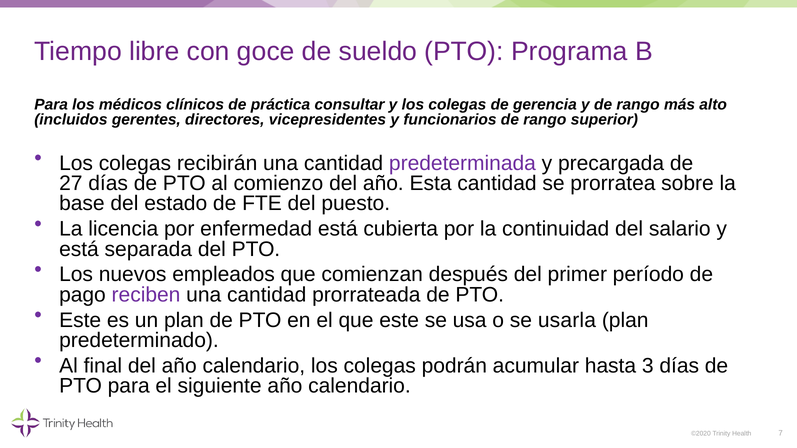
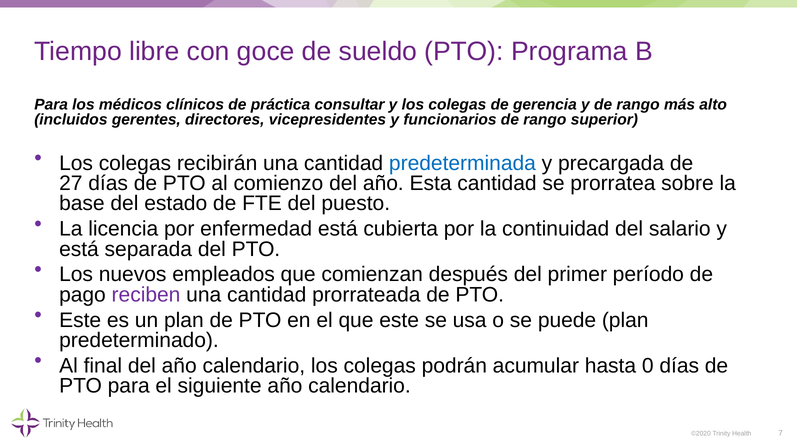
predeterminada colour: purple -> blue
usarla: usarla -> puede
3: 3 -> 0
